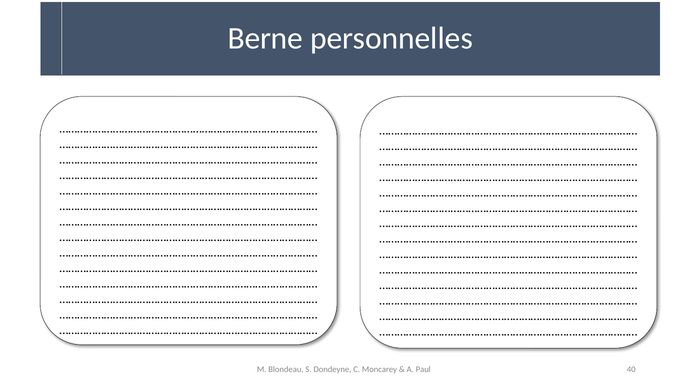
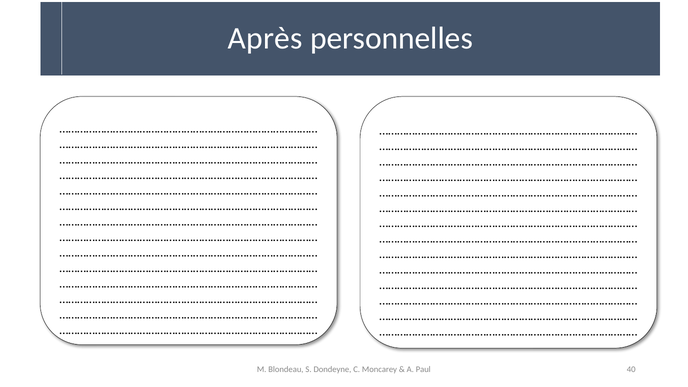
Berne: Berne -> Après
